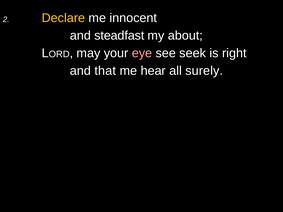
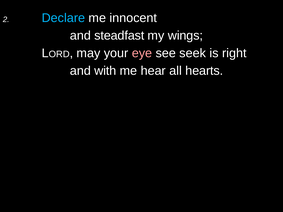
Declare colour: yellow -> light blue
about: about -> wings
that: that -> with
surely: surely -> hearts
